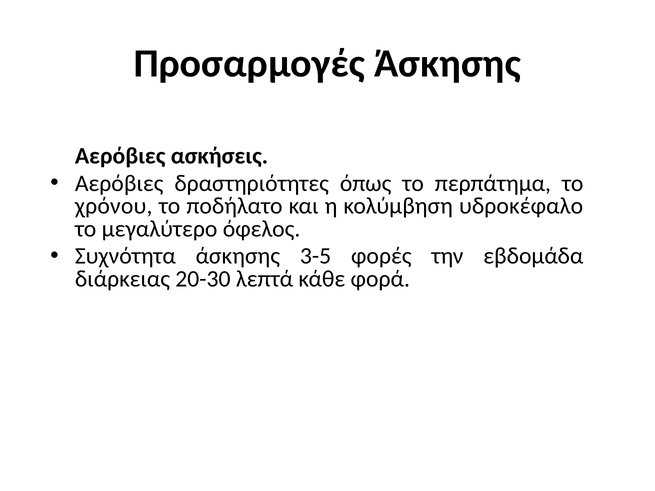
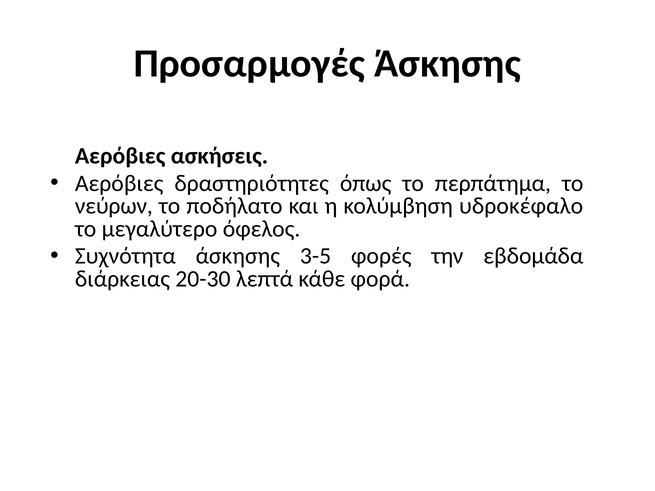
χρόνου: χρόνου -> νεύρων
